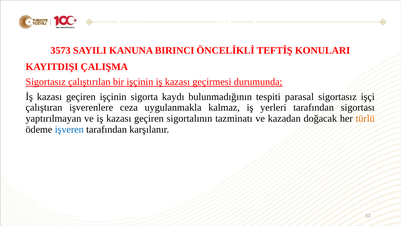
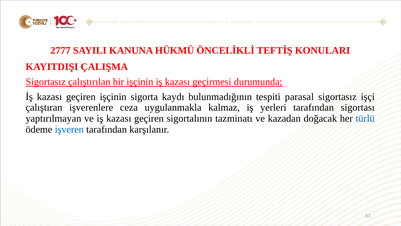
3573: 3573 -> 2777
BIRINCI: BIRINCI -> HÜKMÜ
türlü colour: orange -> blue
